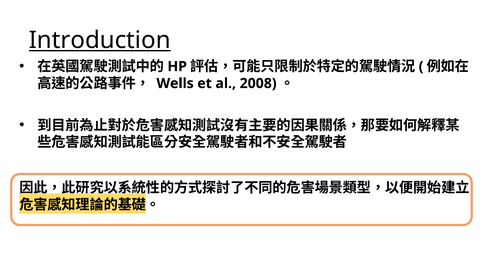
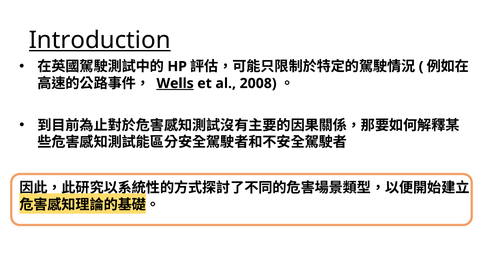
Wells underline: none -> present
